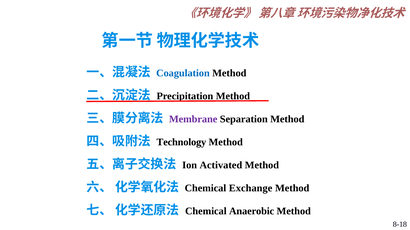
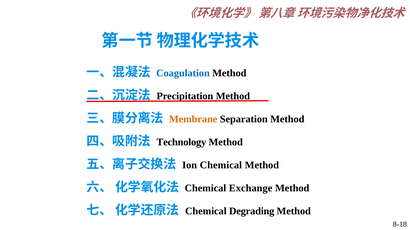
Membrane colour: purple -> orange
Ion Activated: Activated -> Chemical
Anaerobic: Anaerobic -> Degrading
